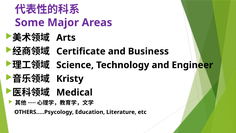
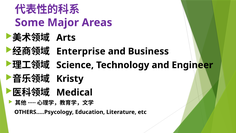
Certificate: Certificate -> Enterprise
